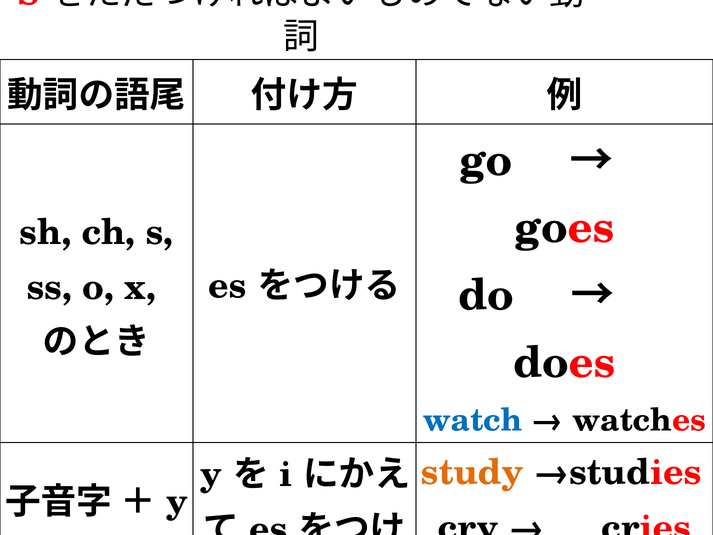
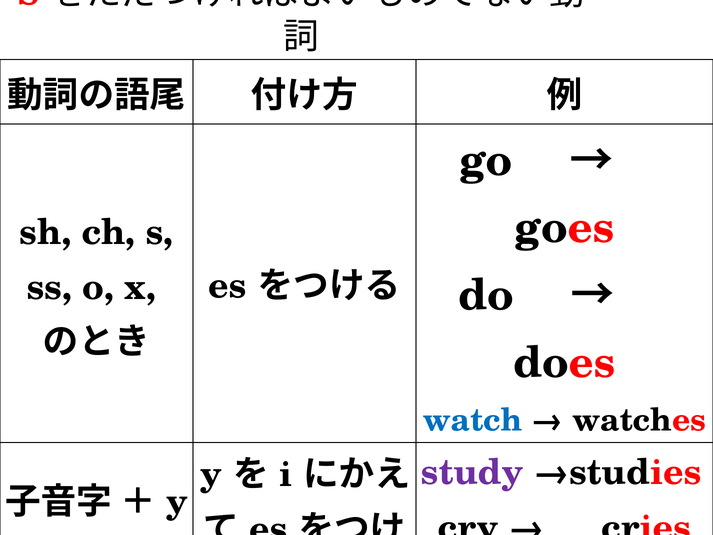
study colour: orange -> purple
